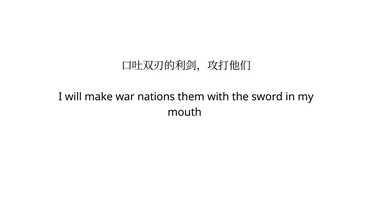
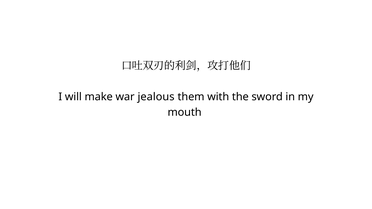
nations: nations -> jealous
